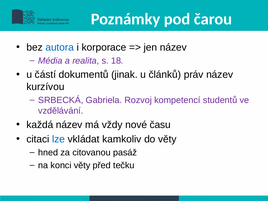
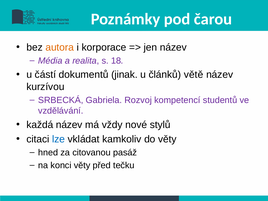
autora colour: blue -> orange
práv: práv -> větě
času: času -> stylů
